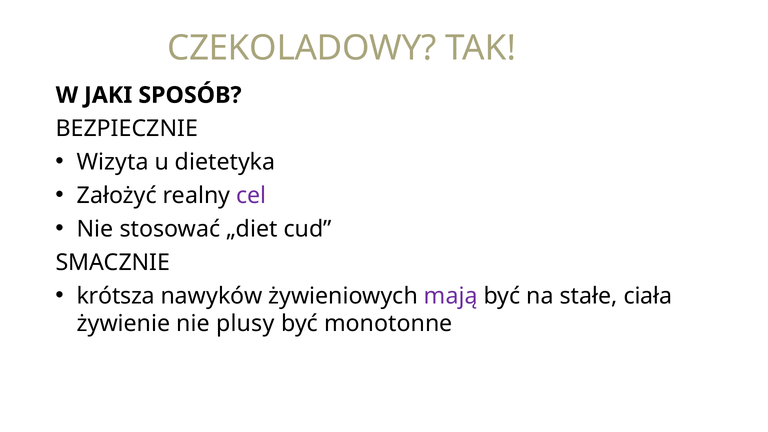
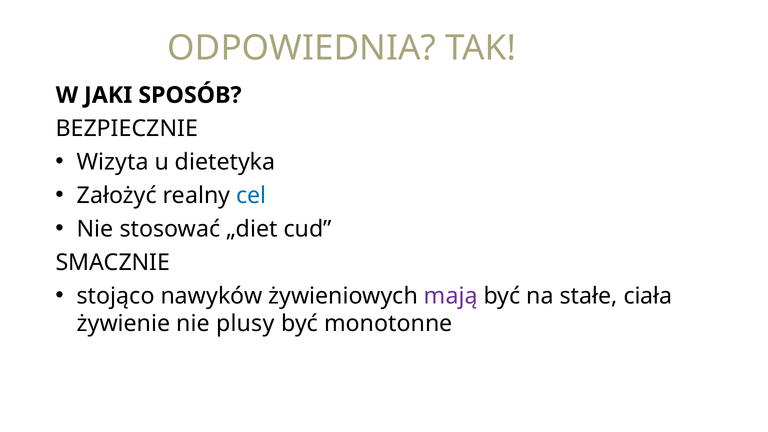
CZEKOLADOWY: CZEKOLADOWY -> ODPOWIEDNIA
cel colour: purple -> blue
krótsza: krótsza -> stojąco
